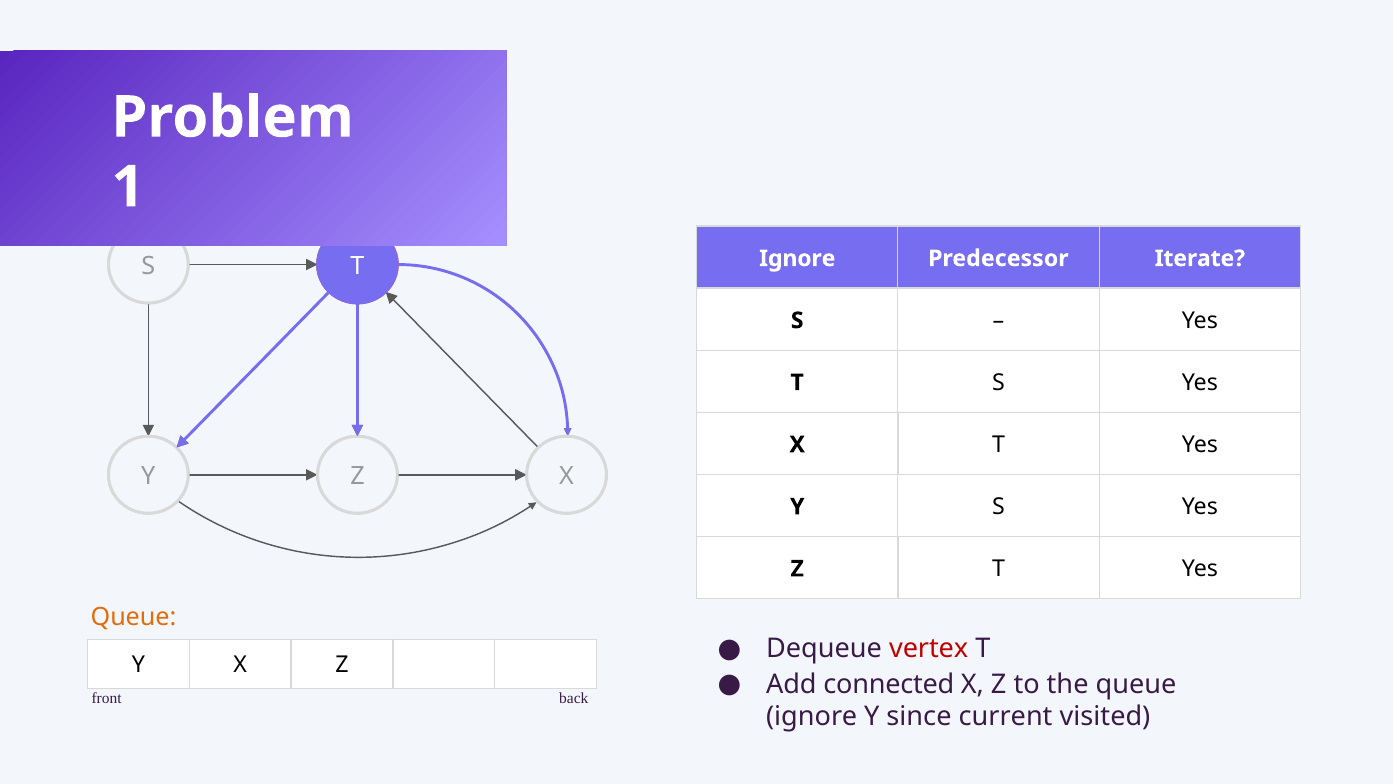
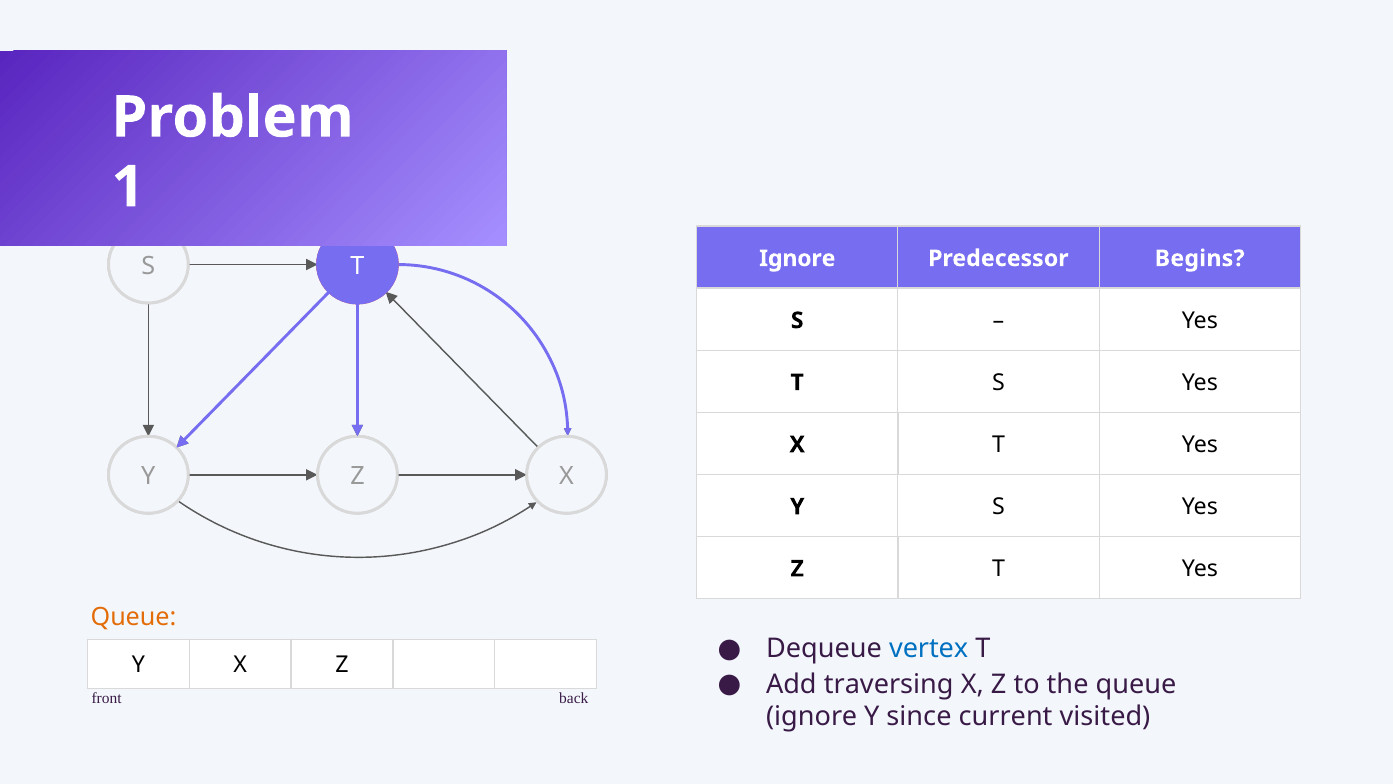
Iterate: Iterate -> Begins
vertex colour: red -> blue
connected: connected -> traversing
